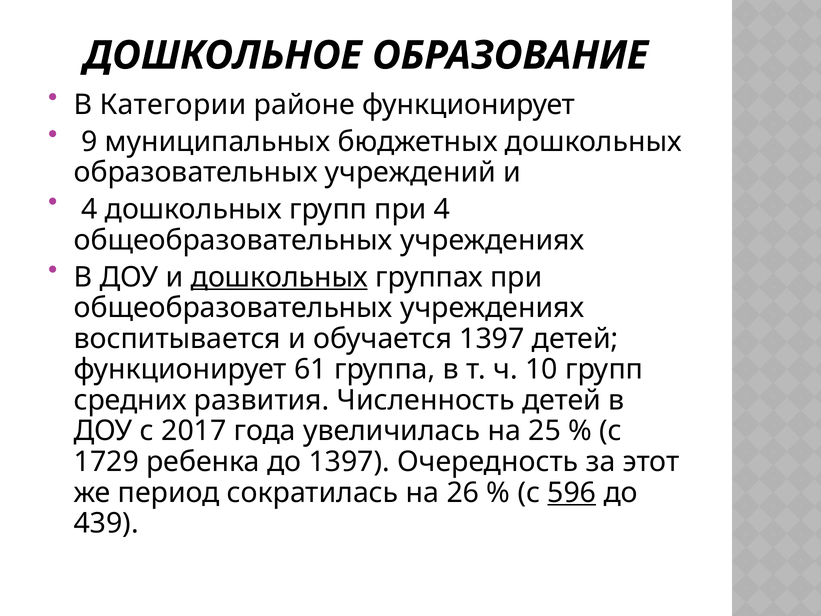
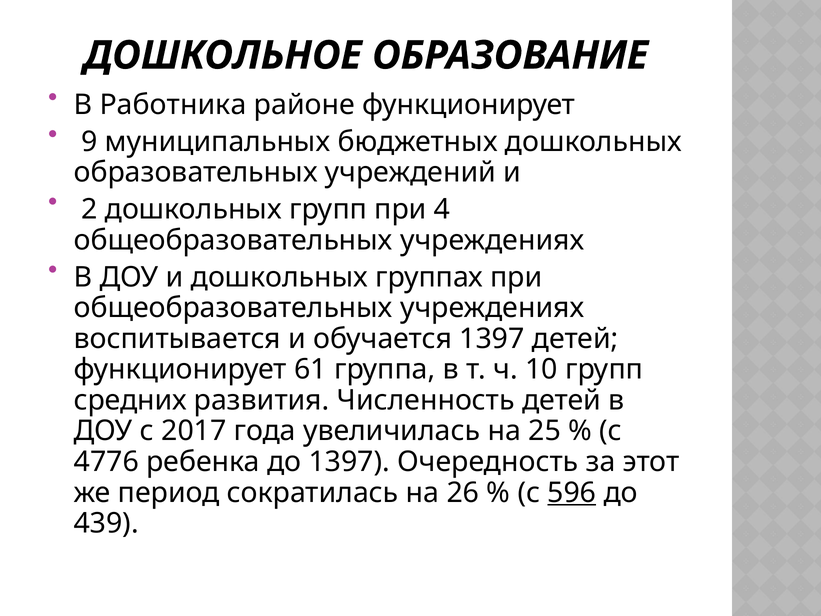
Категории: Категории -> Работника
4 at (89, 209): 4 -> 2
дошкольных at (279, 277) underline: present -> none
1729: 1729 -> 4776
